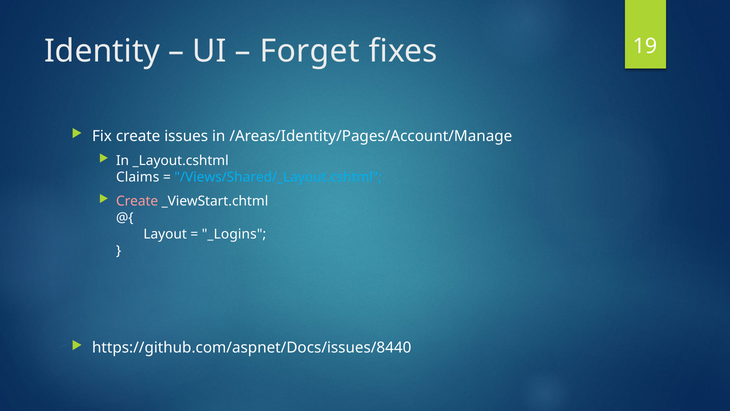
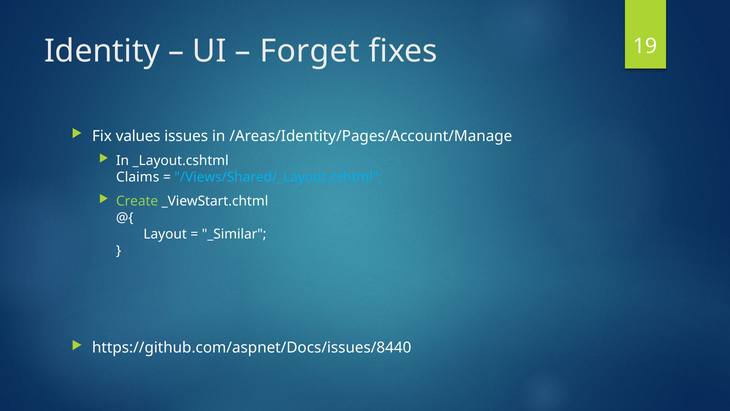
Fix create: create -> values
Create at (137, 201) colour: pink -> light green
_Logins: _Logins -> _Similar
